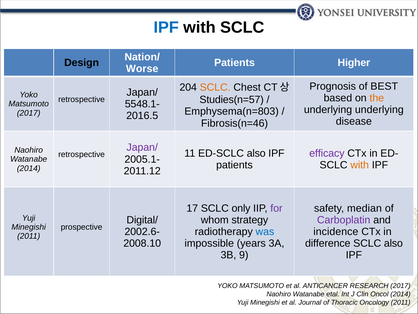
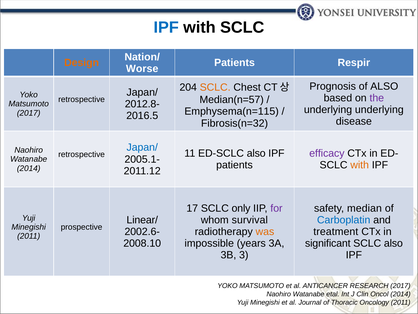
Design colour: black -> orange
Higher: Higher -> Respir
of BEST: BEST -> ALSO
the colour: orange -> purple
Studies(n=57: Studies(n=57 -> Median(n=57
5548.1-: 5548.1- -> 2012.8-
Emphysema(n=803: Emphysema(n=803 -> Emphysema(n=115
Fibrosis(n=46: Fibrosis(n=46 -> Fibrosis(n=32
Japan/ at (142, 147) colour: purple -> blue
Digital/: Digital/ -> Linear/
strategy: strategy -> survival
Carboplatin colour: purple -> blue
was colour: blue -> orange
incidence: incidence -> treatment
difference: difference -> signiﬁcant
9: 9 -> 3
